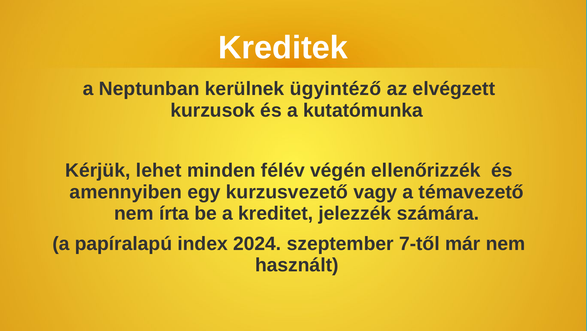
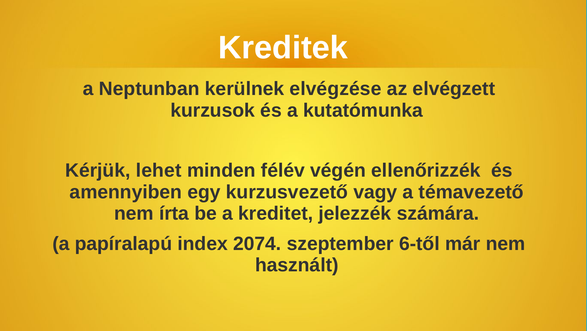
ügyintéző: ügyintéző -> elvégzése
2024: 2024 -> 2074
7-től: 7-től -> 6-től
